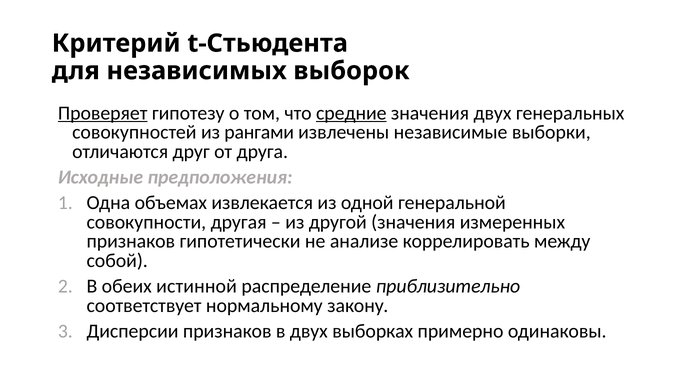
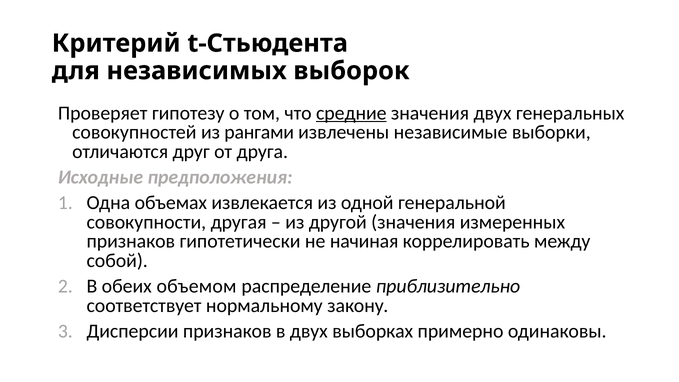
Проверяет underline: present -> none
анализе: анализе -> начиная
истинной: истинной -> объемом
